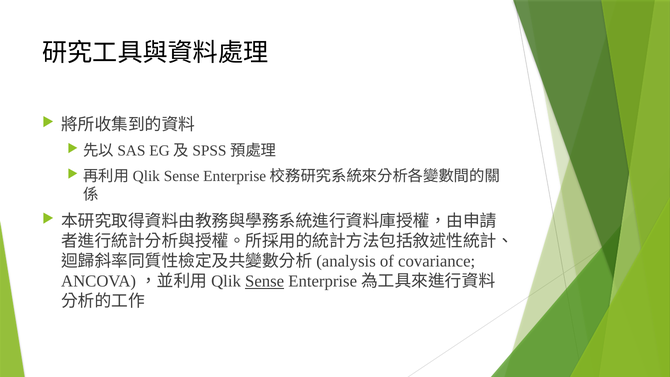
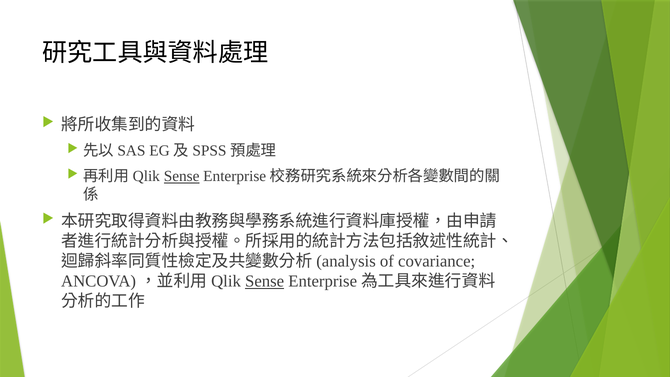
Sense at (182, 176) underline: none -> present
